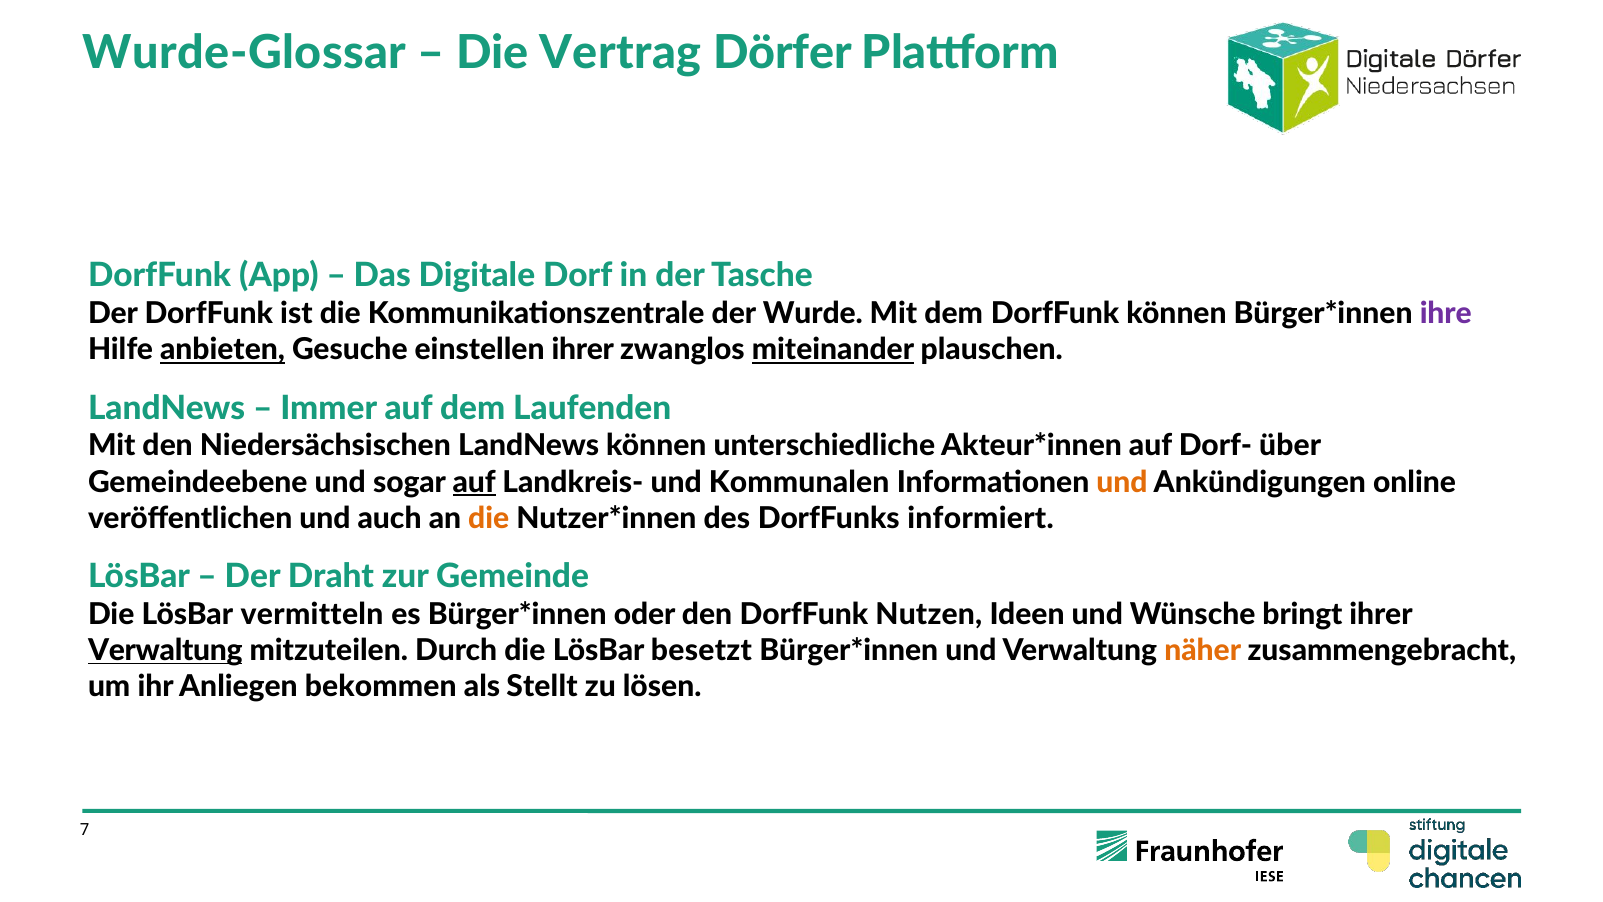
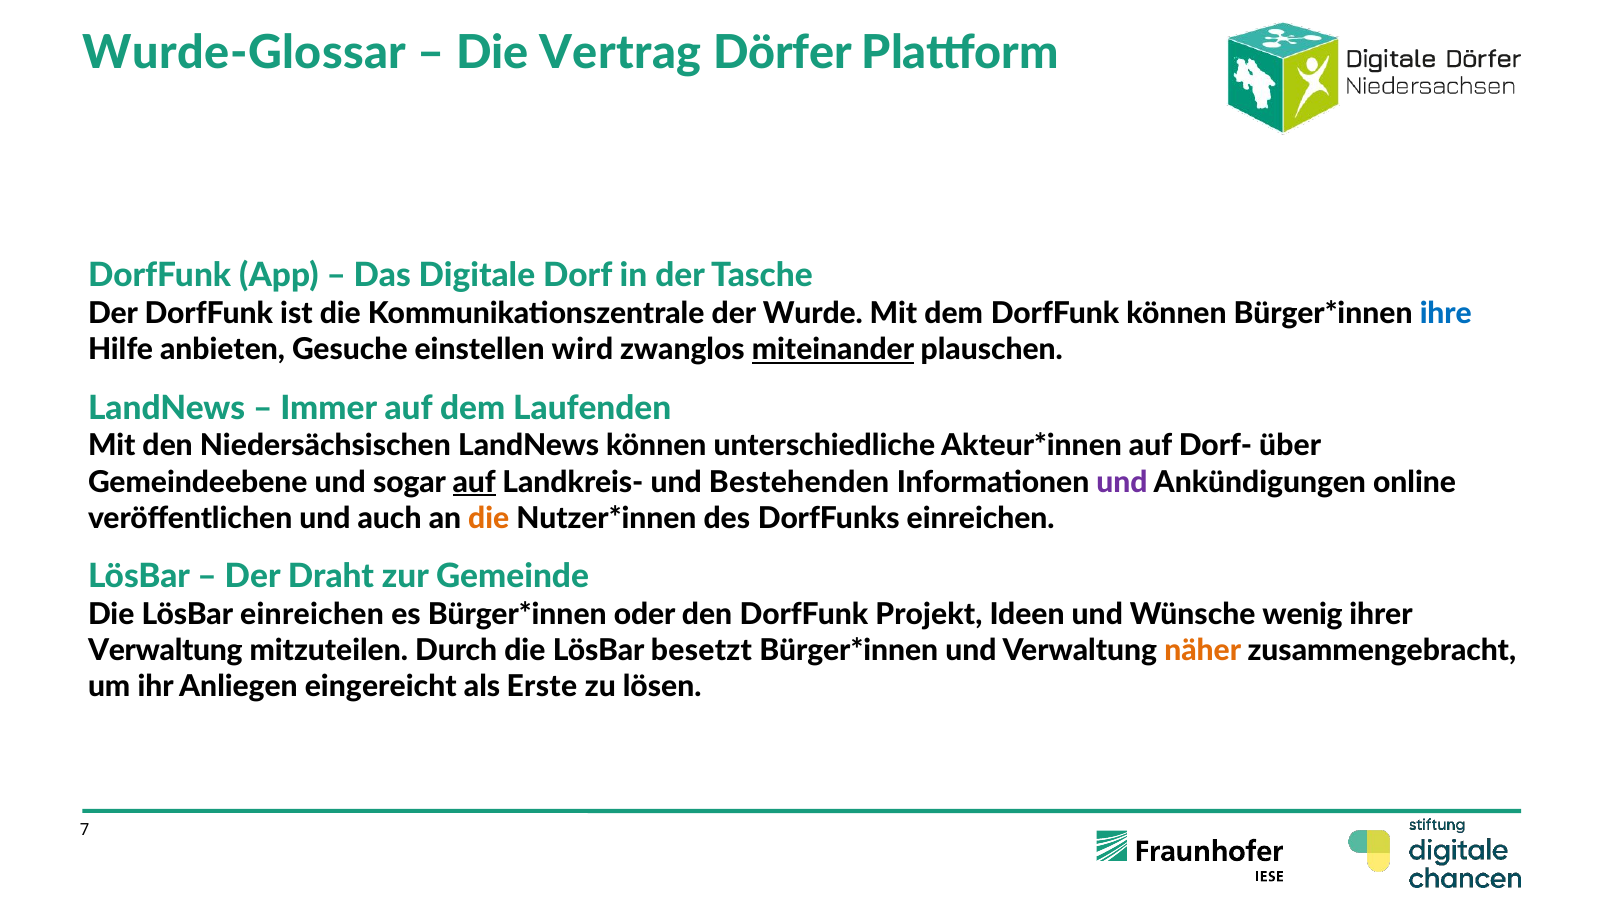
ihre colour: purple -> blue
anbieten underline: present -> none
einstellen ihrer: ihrer -> wird
Kommunalen: Kommunalen -> Bestehenden
und at (1122, 482) colour: orange -> purple
DorfFunks informiert: informiert -> einreichen
LösBar vermitteln: vermitteln -> einreichen
Nutzen: Nutzen -> Projekt
bringt: bringt -> wenig
Verwaltung at (165, 650) underline: present -> none
bekommen: bekommen -> eingereicht
Stellt: Stellt -> Erste
